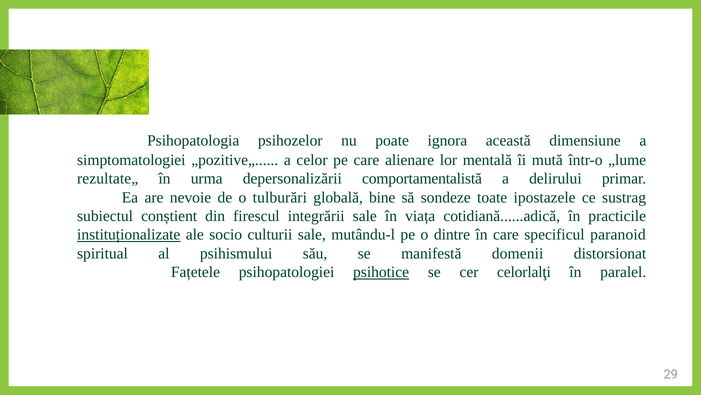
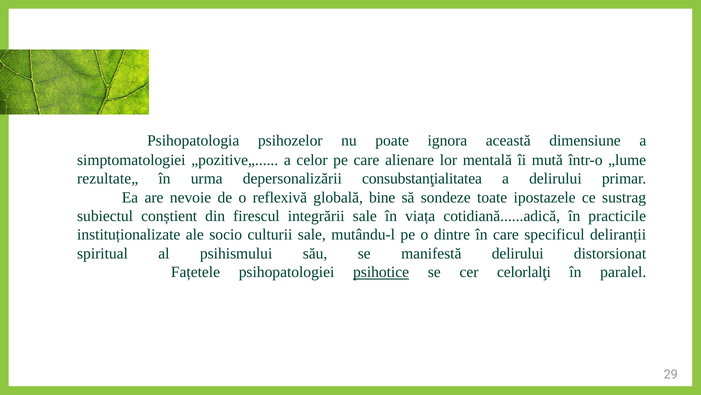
comportamentalistă: comportamentalistă -> consubstanţialitatea
tulburări: tulburări -> reflexivă
instituționalizate underline: present -> none
paranoid: paranoid -> deliranții
manifestă domenii: domenii -> delirului
